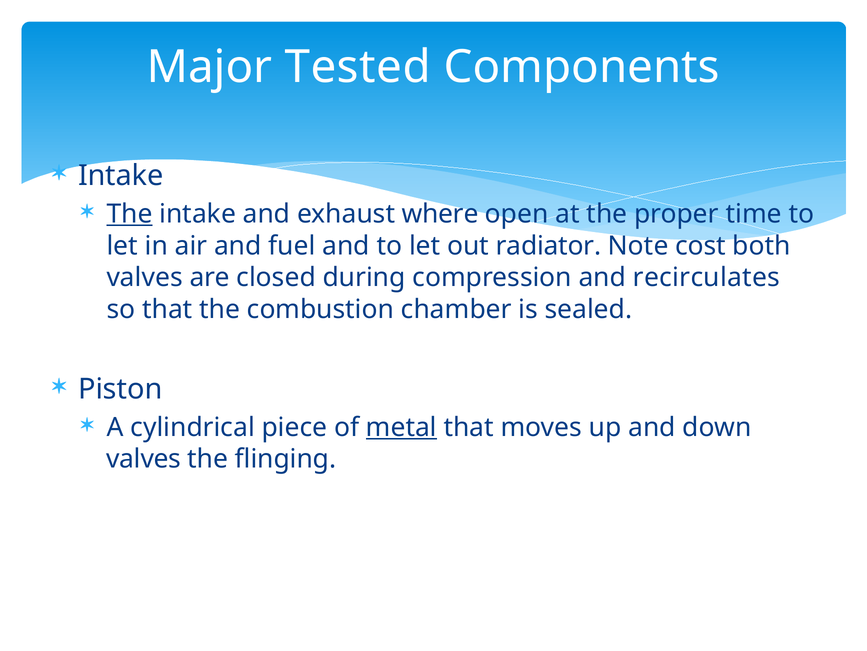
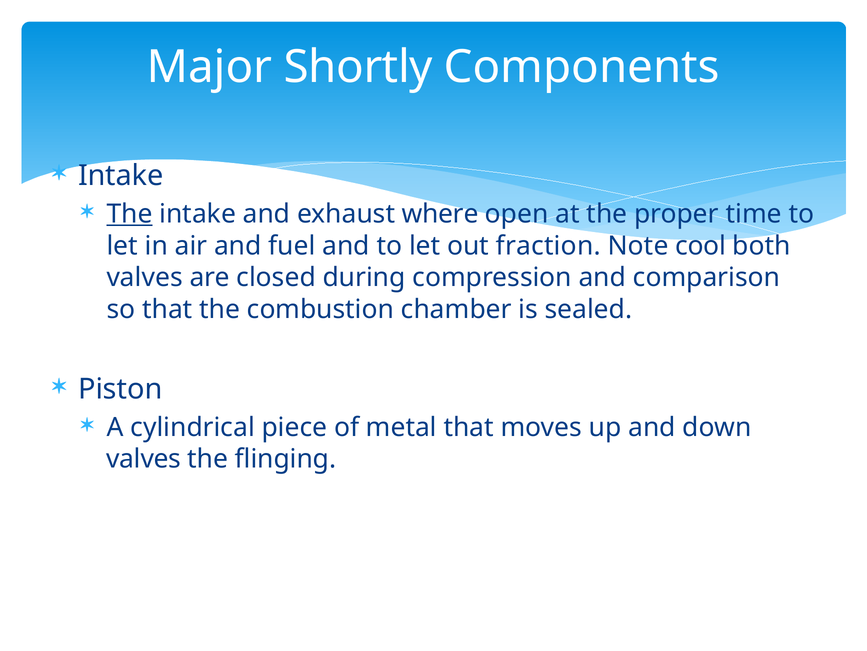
Tested: Tested -> Shortly
radiator: radiator -> fraction
cost: cost -> cool
recirculates: recirculates -> comparison
metal underline: present -> none
